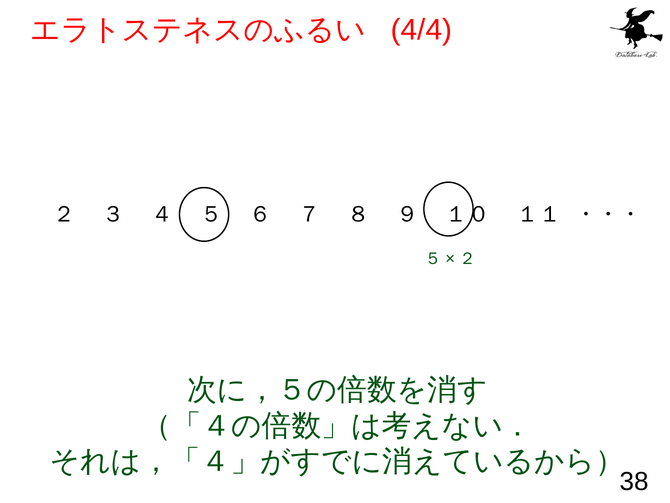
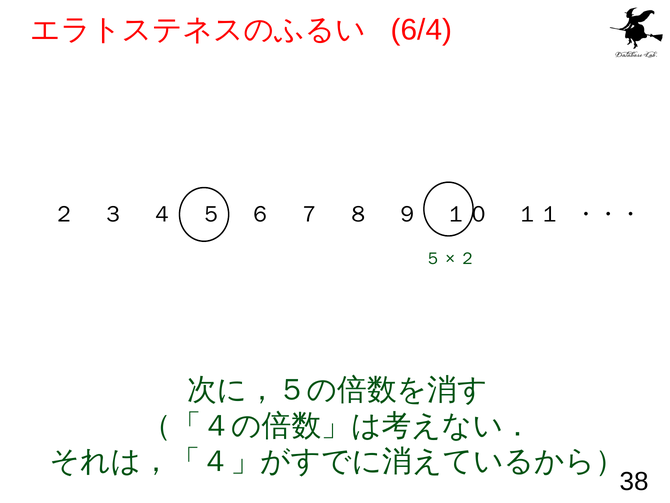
4/4: 4/4 -> 6/4
